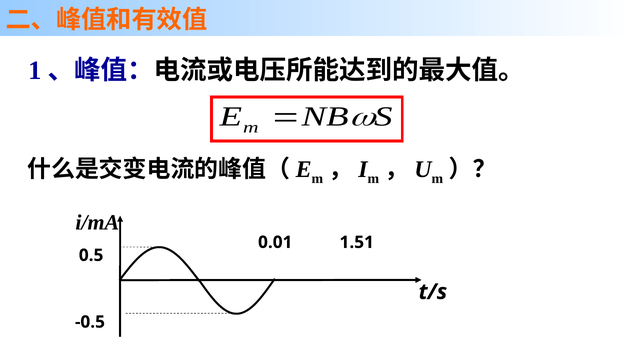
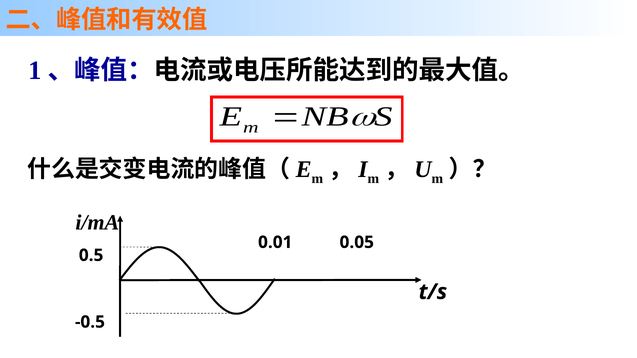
1.51: 1.51 -> 0.05
